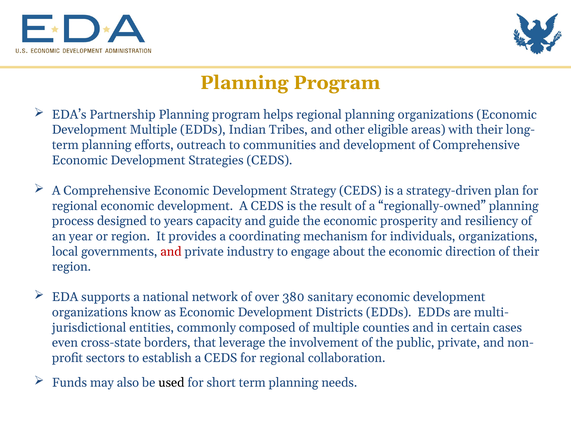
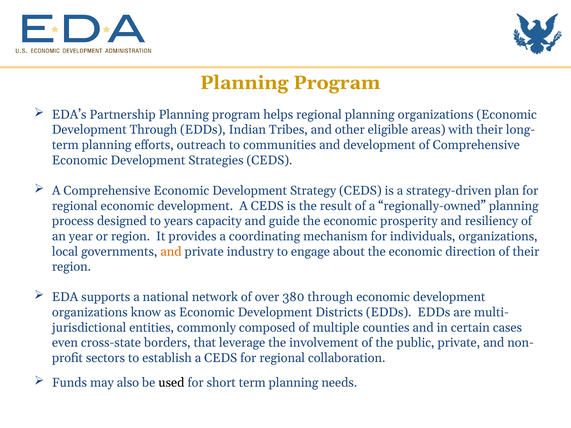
Development Multiple: Multiple -> Through
and at (171, 252) colour: red -> orange
380 sanitary: sanitary -> through
